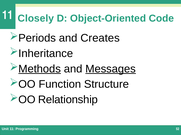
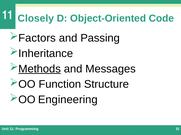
Periods: Periods -> Factors
Creates: Creates -> Passing
Messages underline: present -> none
Relationship: Relationship -> Engineering
